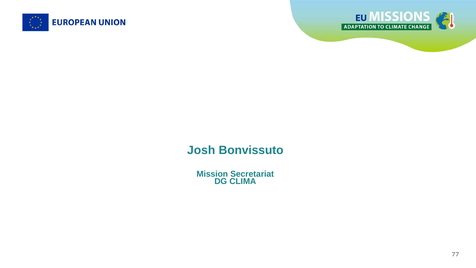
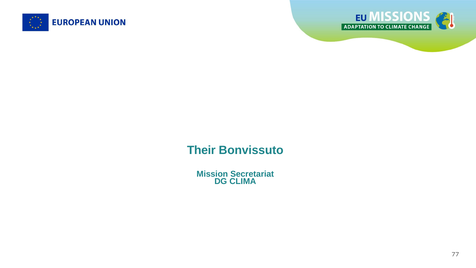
Josh: Josh -> Their
